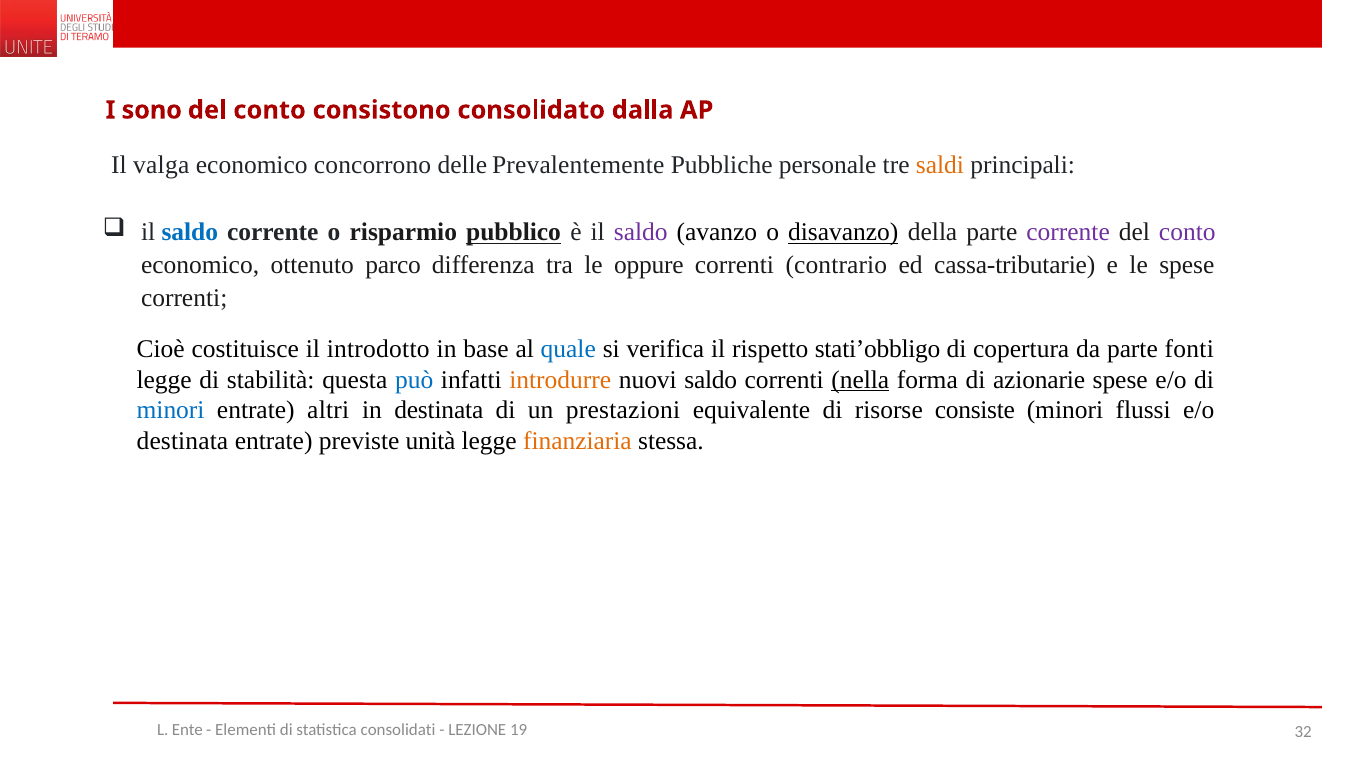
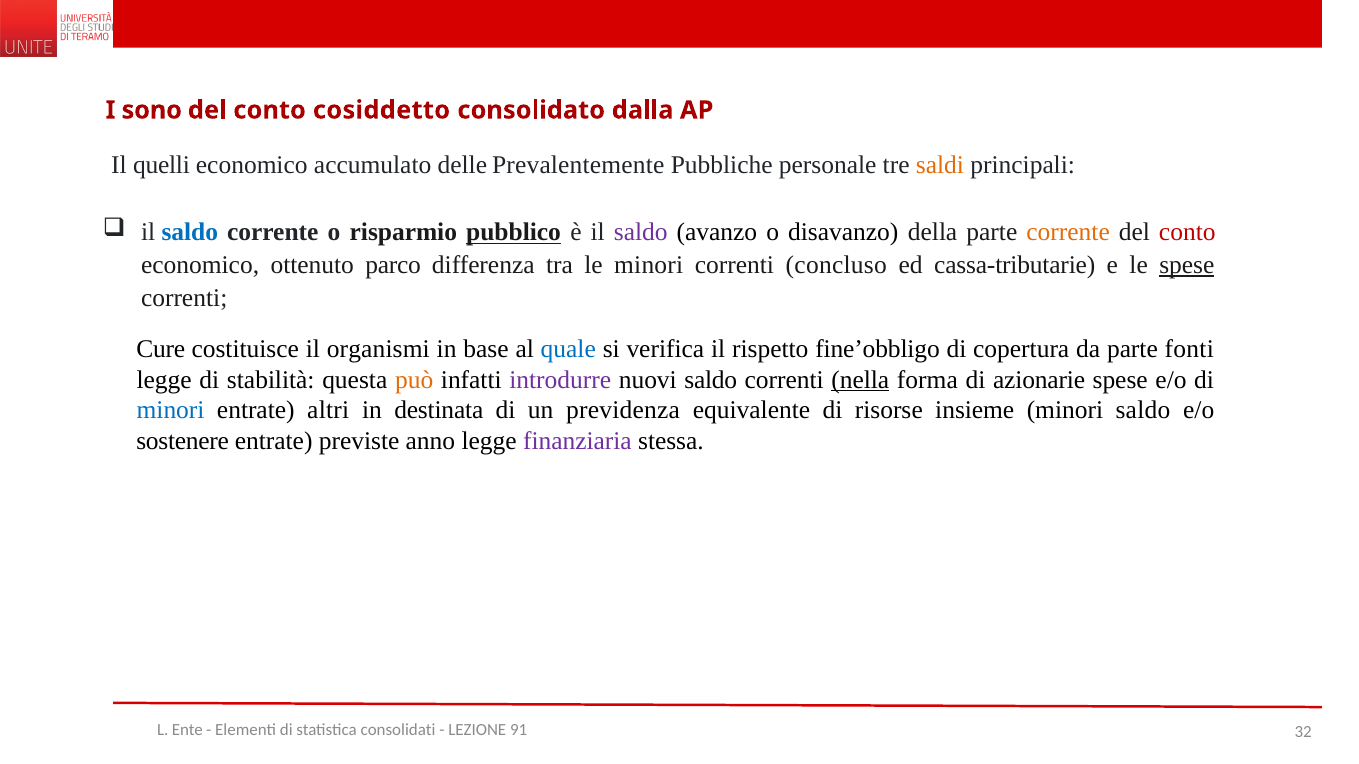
consistono: consistono -> cosiddetto
valga: valga -> quelli
concorrono: concorrono -> accumulato
disavanzo underline: present -> none
corrente at (1068, 233) colour: purple -> orange
conto at (1187, 233) colour: purple -> red
le oppure: oppure -> minori
contrario: contrario -> concluso
spese at (1187, 265) underline: none -> present
Cioè: Cioè -> Cure
introdotto: introdotto -> organismi
stati’obbligo: stati’obbligo -> fine’obbligo
può colour: blue -> orange
introdurre colour: orange -> purple
prestazioni: prestazioni -> previdenza
consiste: consiste -> insieme
minori flussi: flussi -> saldo
destinata at (182, 441): destinata -> sostenere
unità: unità -> anno
finanziaria colour: orange -> purple
19: 19 -> 91
